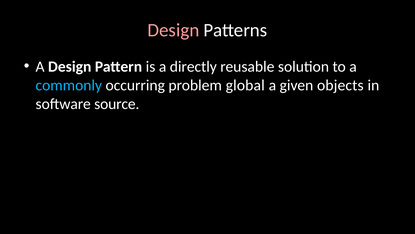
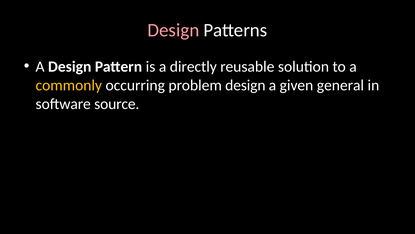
commonly colour: light blue -> yellow
problem global: global -> design
objects: objects -> general
